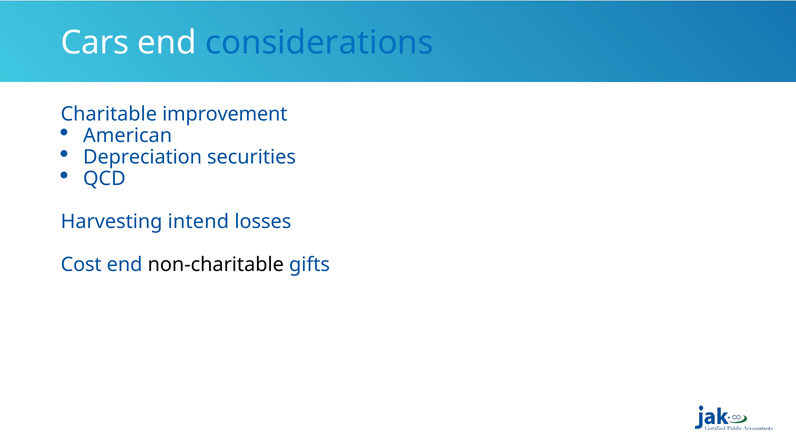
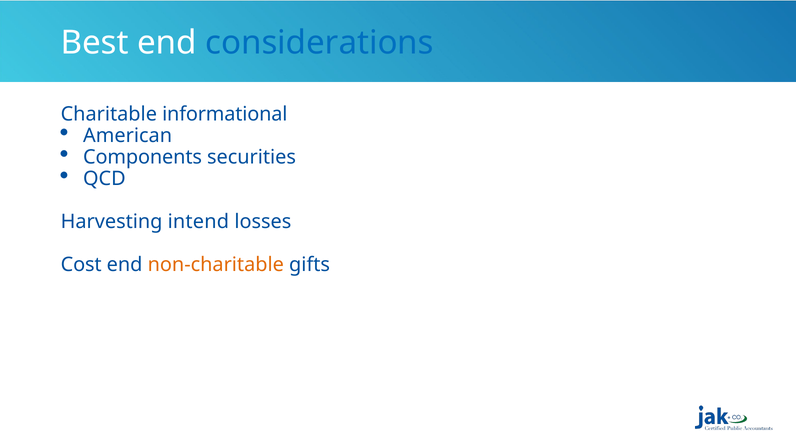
Cars: Cars -> Best
improvement: improvement -> informational
Depreciation: Depreciation -> Components
non-charitable colour: black -> orange
